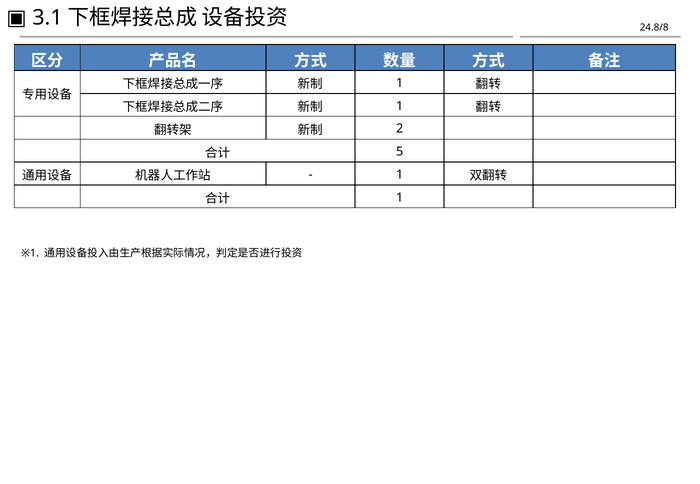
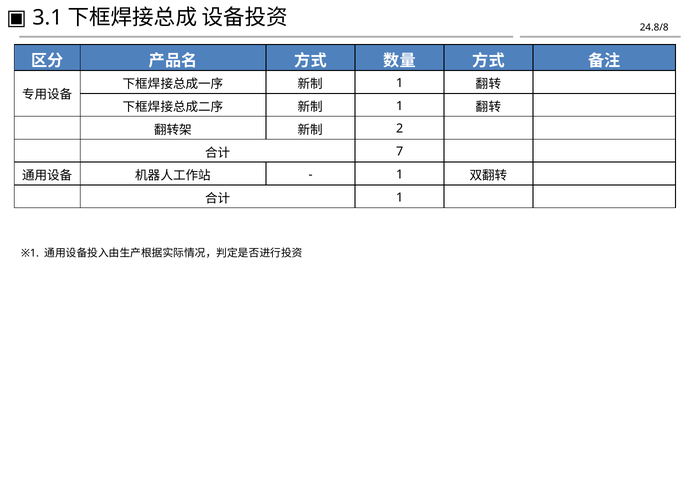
5: 5 -> 7
